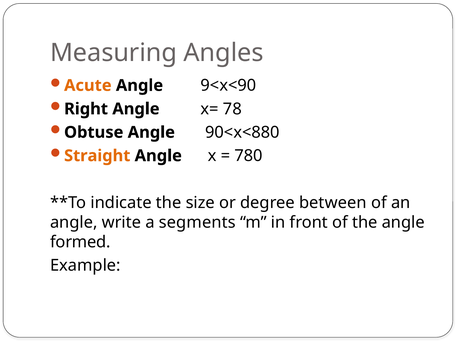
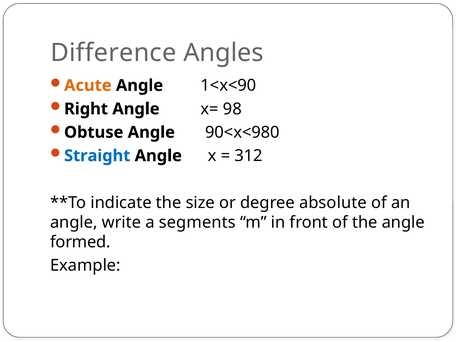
Measuring: Measuring -> Difference
9<x<90: 9<x<90 -> 1<x<90
78: 78 -> 98
90<x<880: 90<x<880 -> 90<x<980
Straight colour: orange -> blue
780: 780 -> 312
between: between -> absolute
